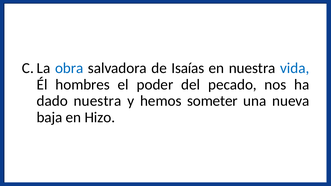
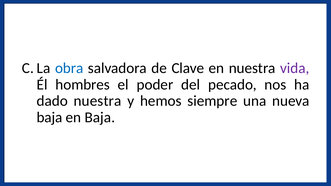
Isaías: Isaías -> Clave
vida colour: blue -> purple
someter: someter -> siempre
en Hizo: Hizo -> Baja
